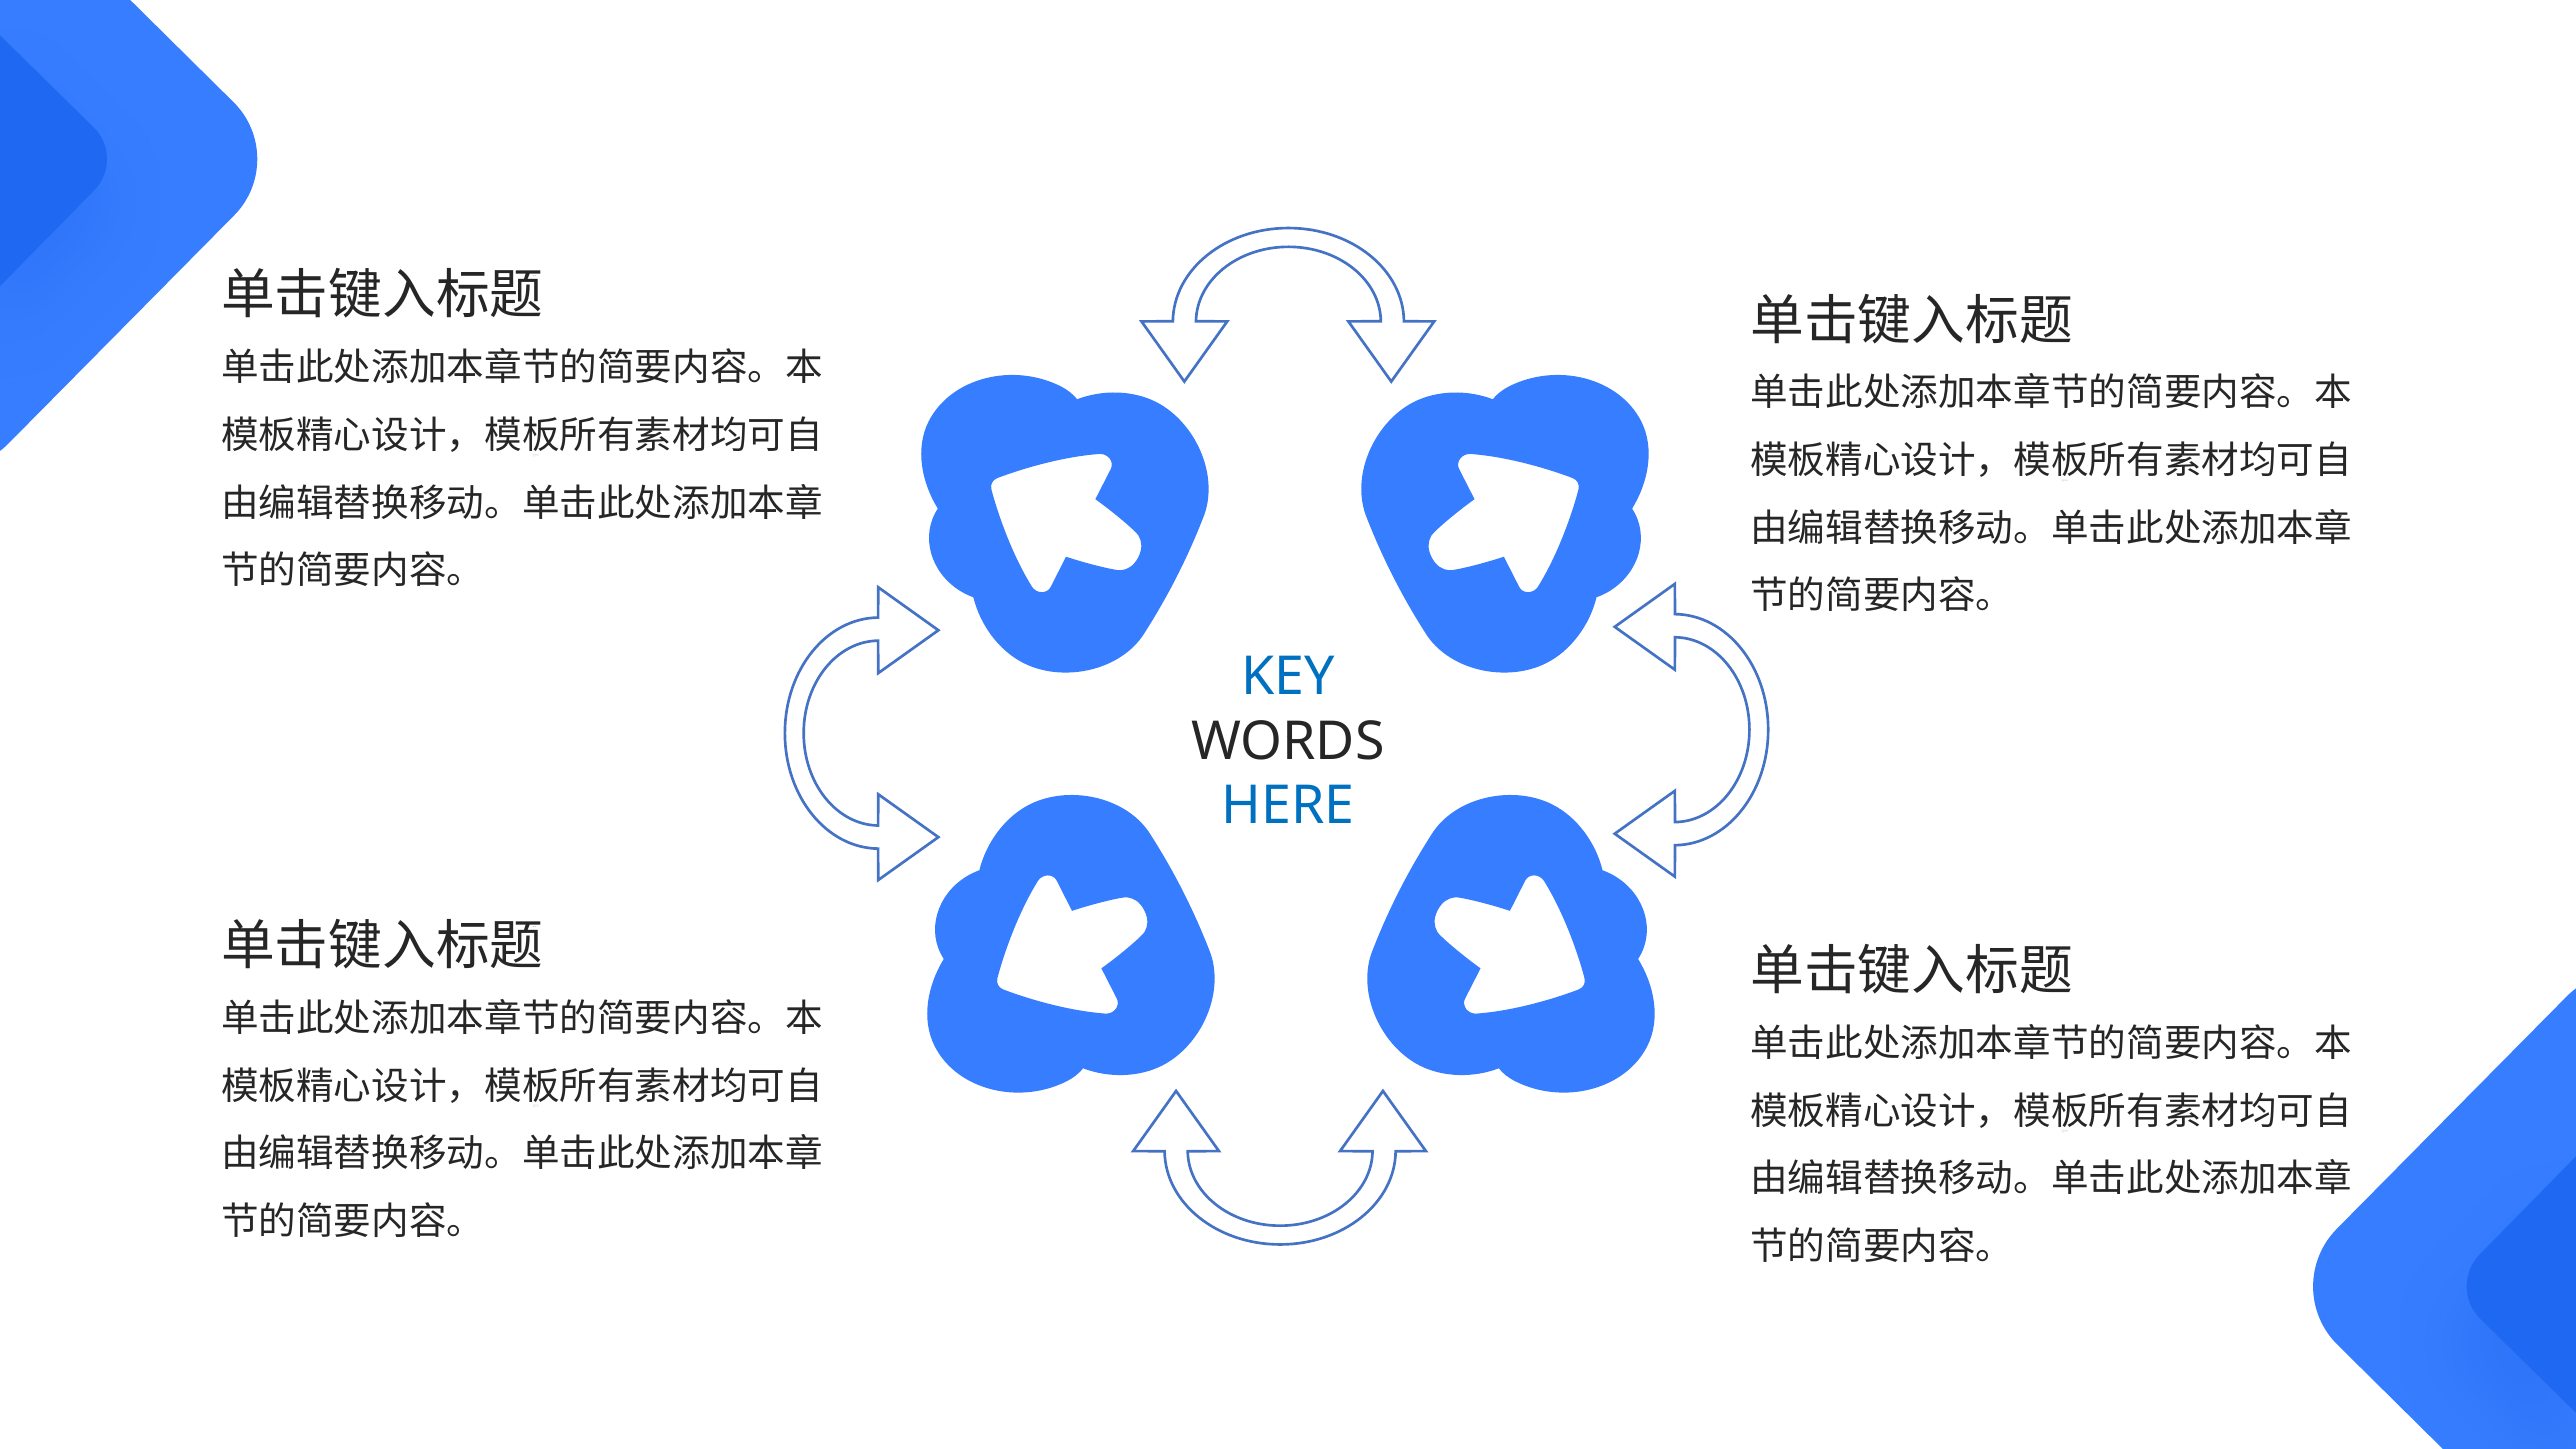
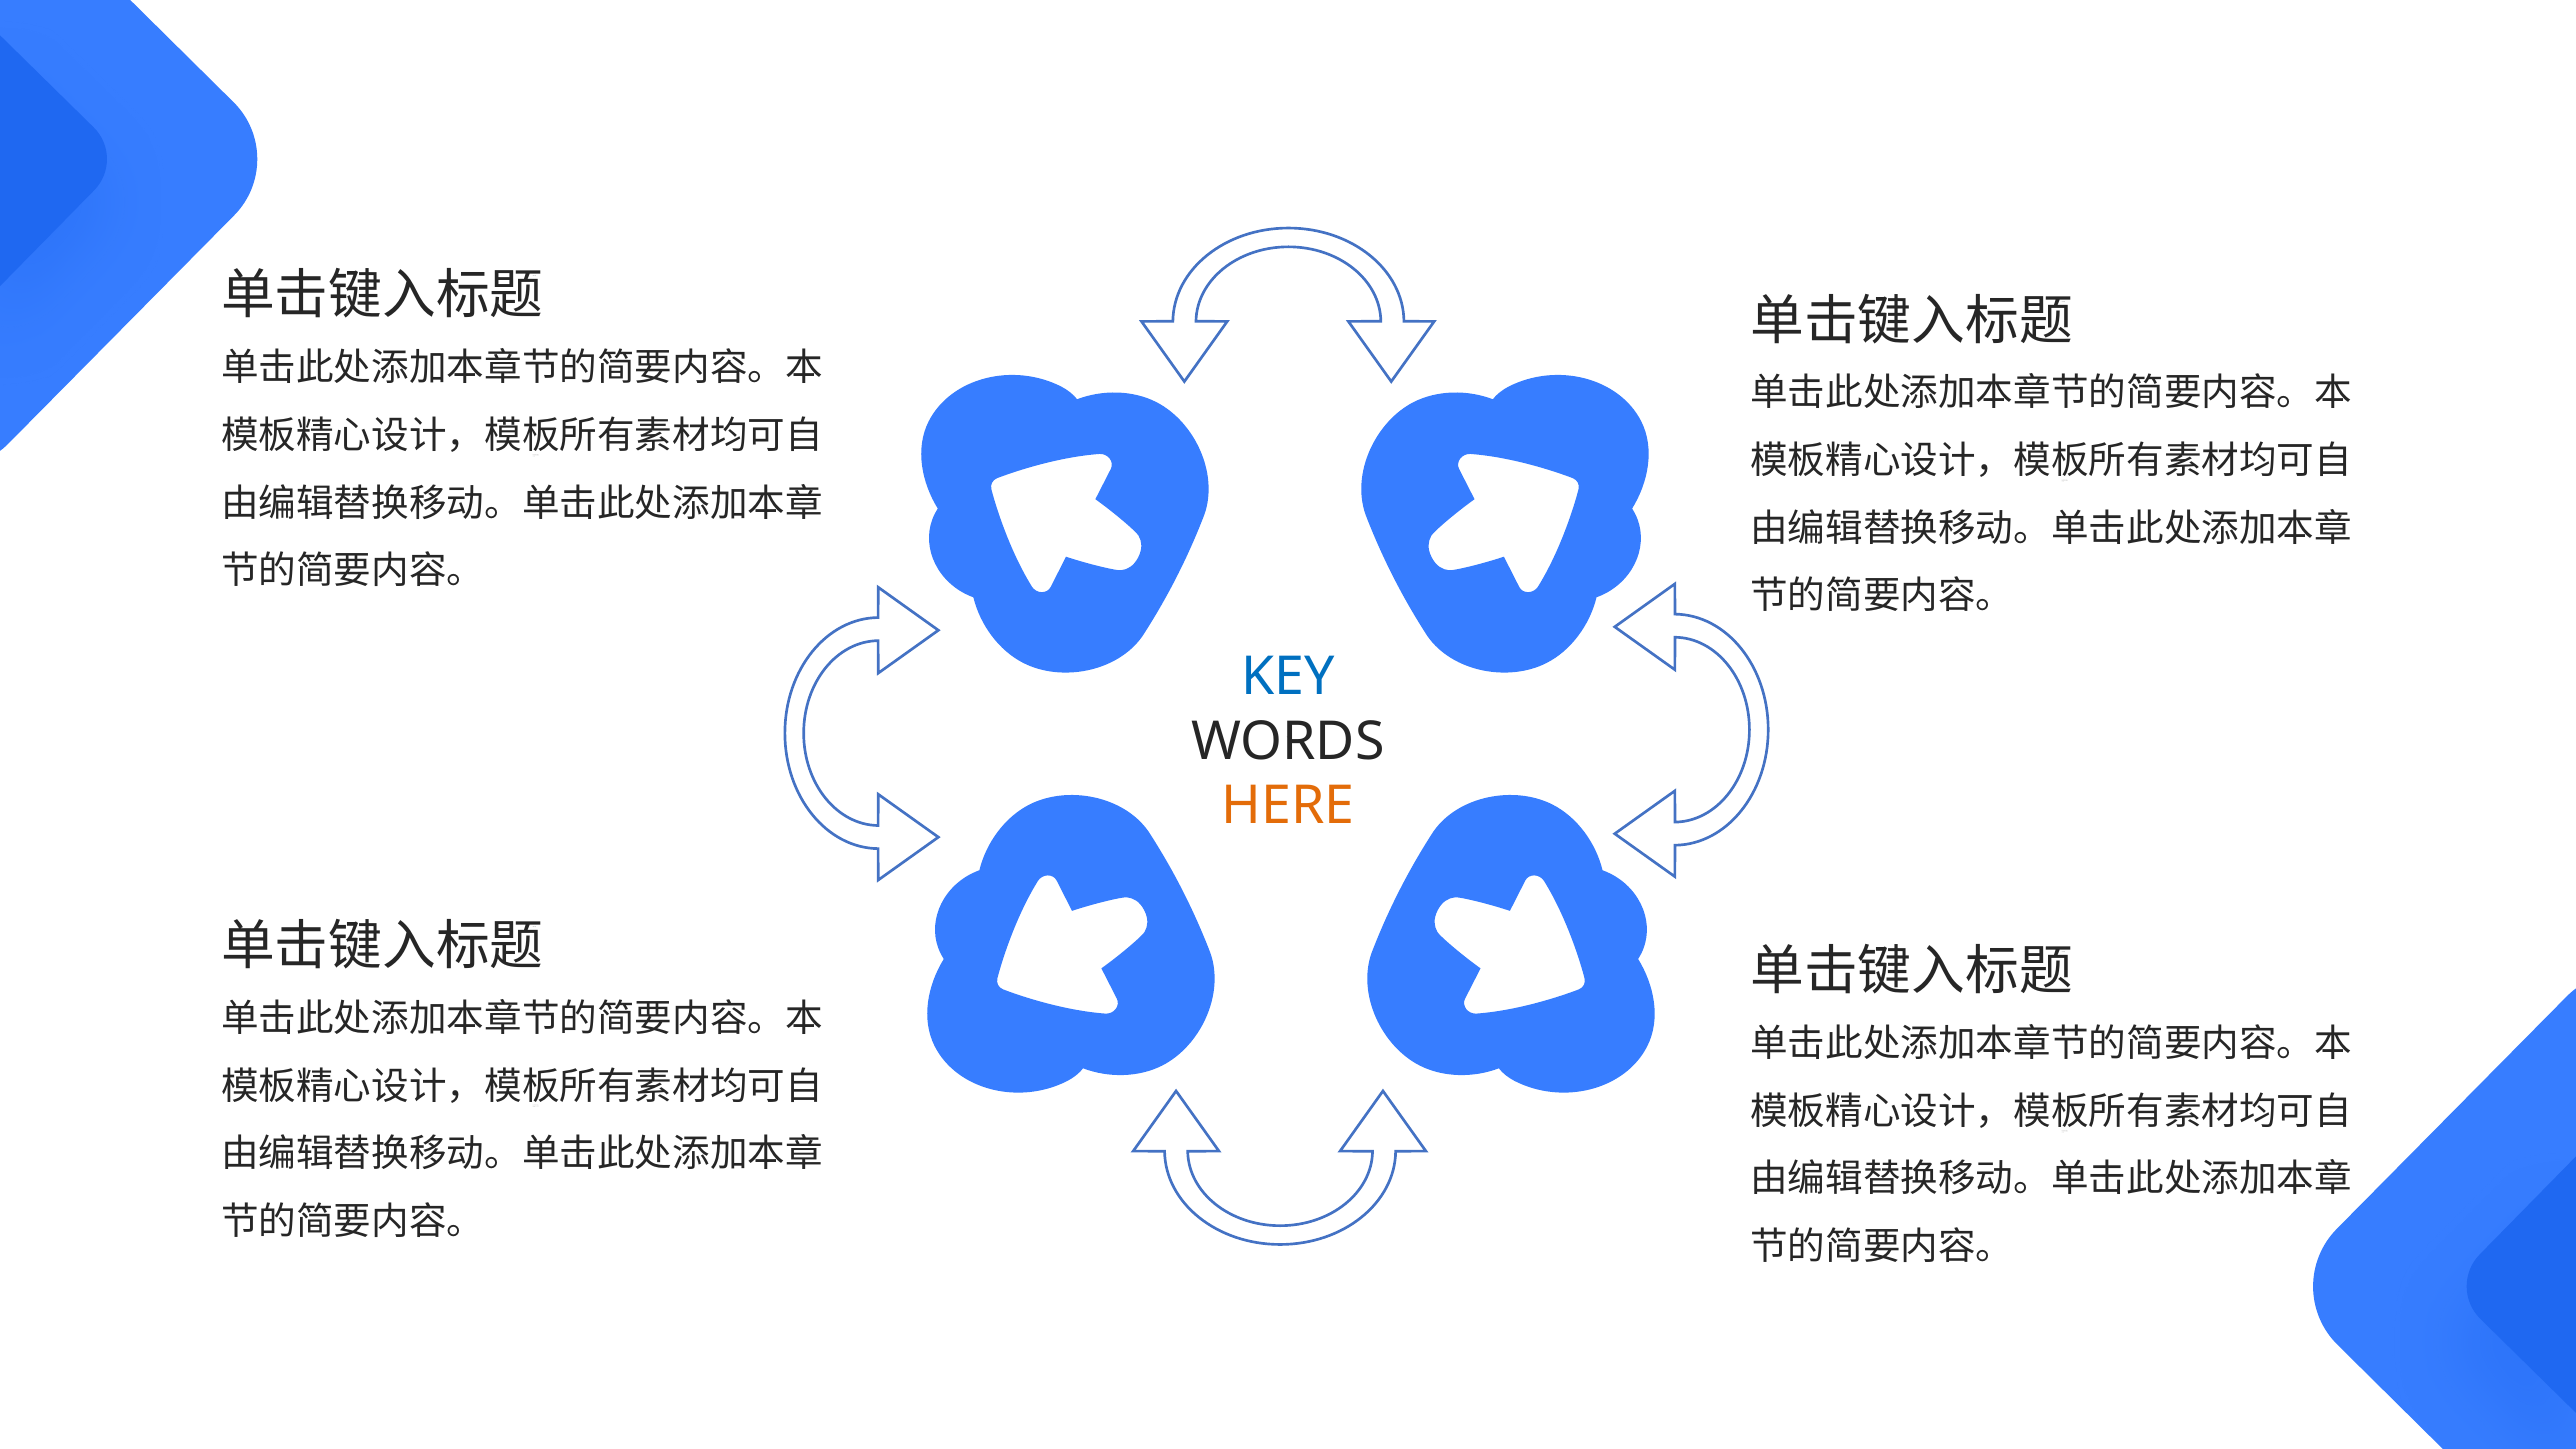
HERE at (1288, 806) colour: blue -> orange
